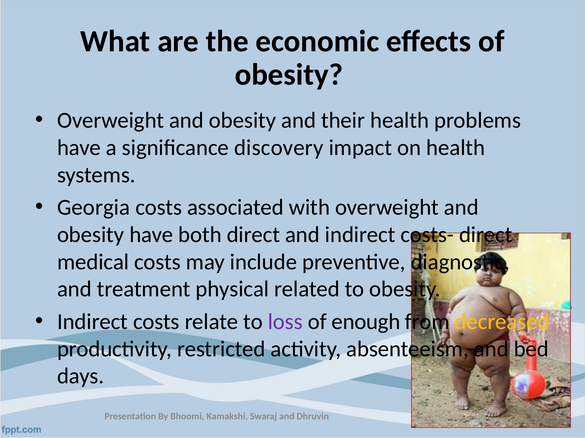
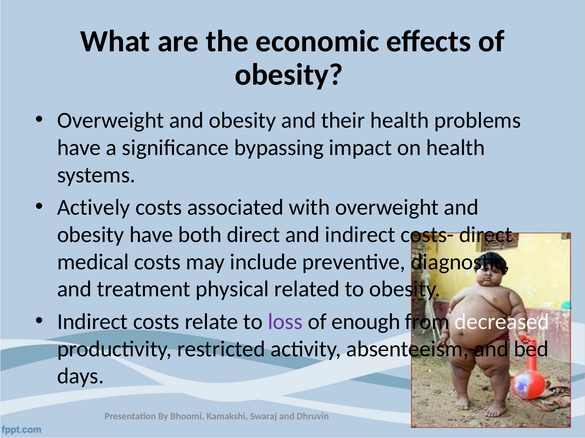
discovery: discovery -> bypassing
Georgia: Georgia -> Actively
decreased colour: yellow -> white
